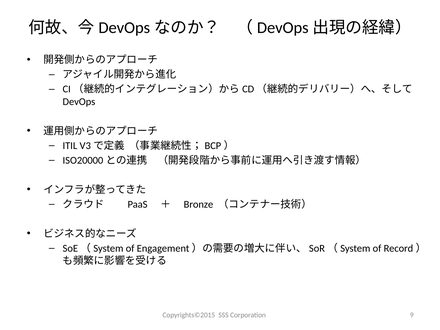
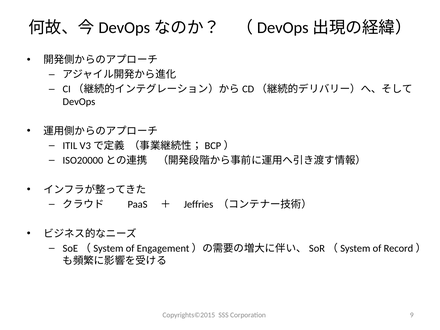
Bronze: Bronze -> Jeffries
